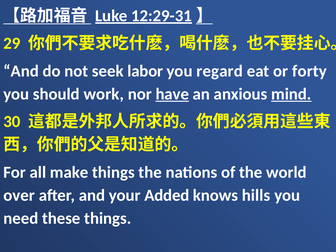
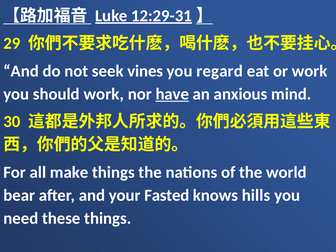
labor: labor -> vines
or forty: forty -> work
mind underline: present -> none
over: over -> bear
Added: Added -> Fasted
